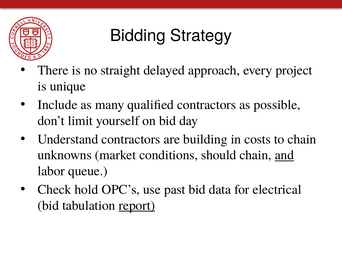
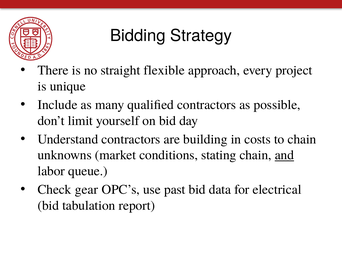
delayed: delayed -> flexible
should: should -> stating
hold: hold -> gear
report underline: present -> none
